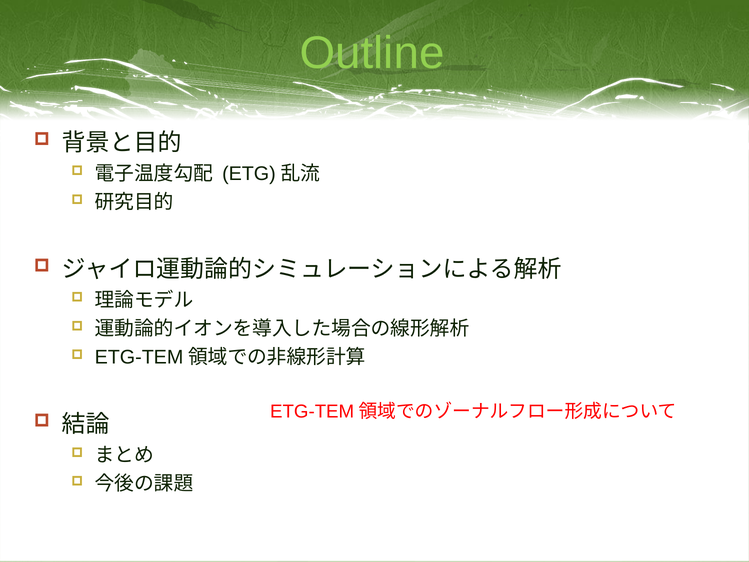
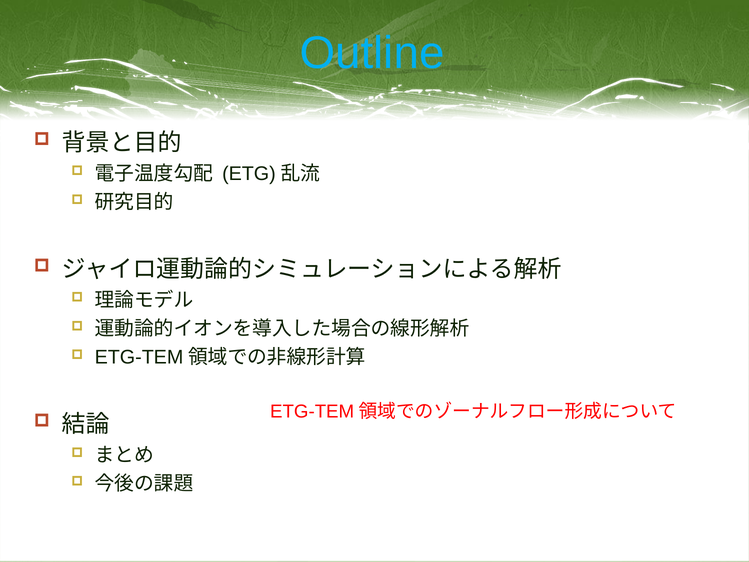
Outline colour: light green -> light blue
